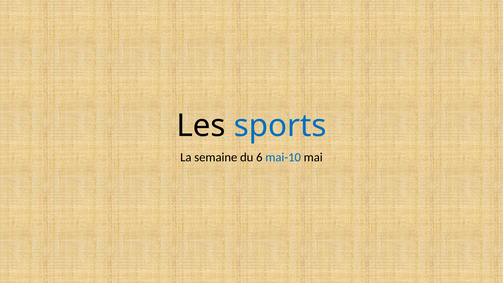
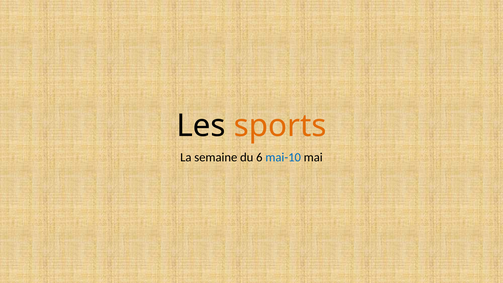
sports colour: blue -> orange
